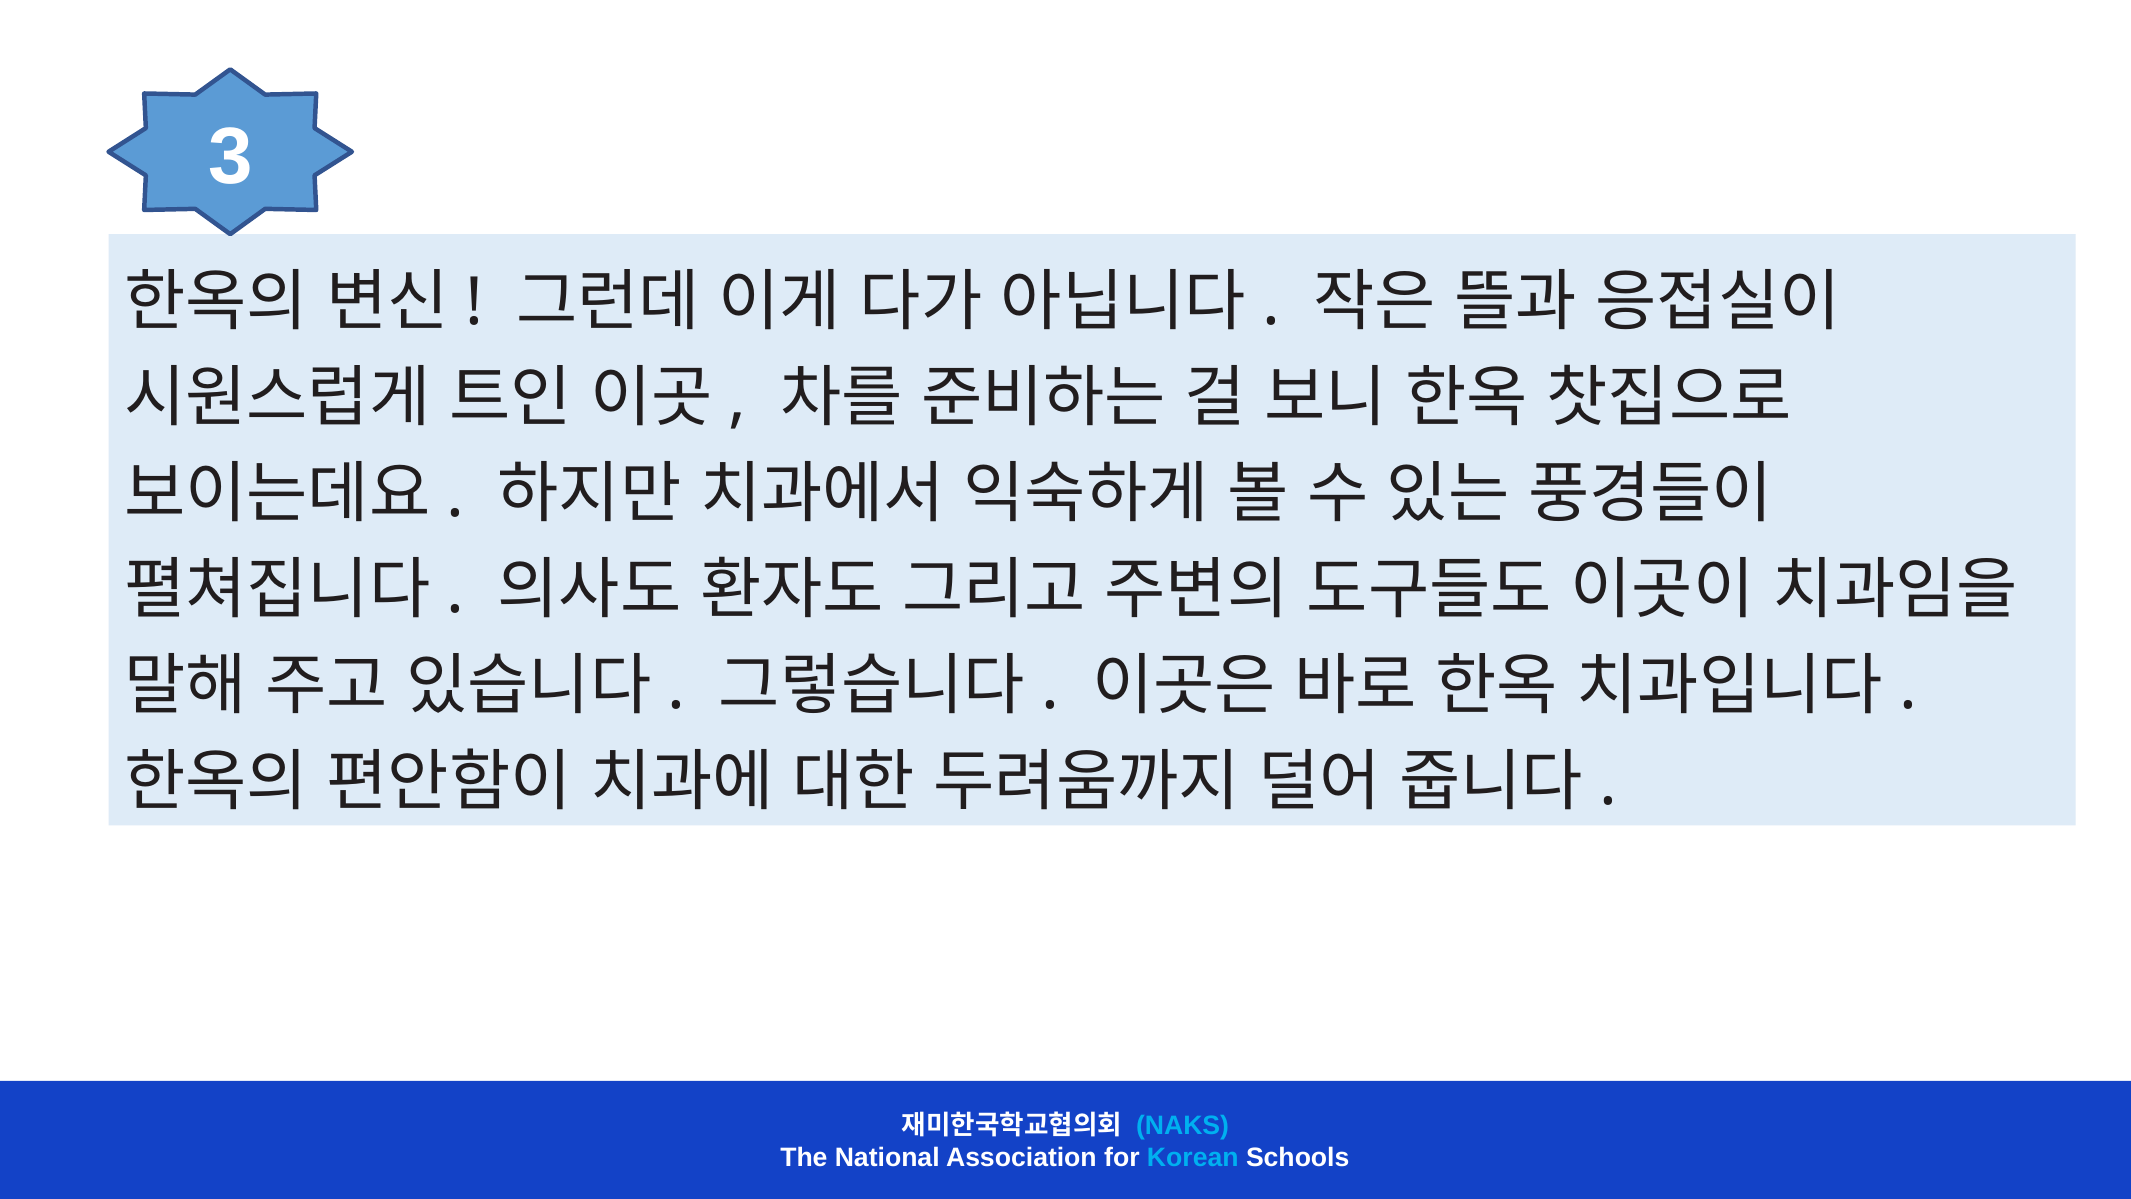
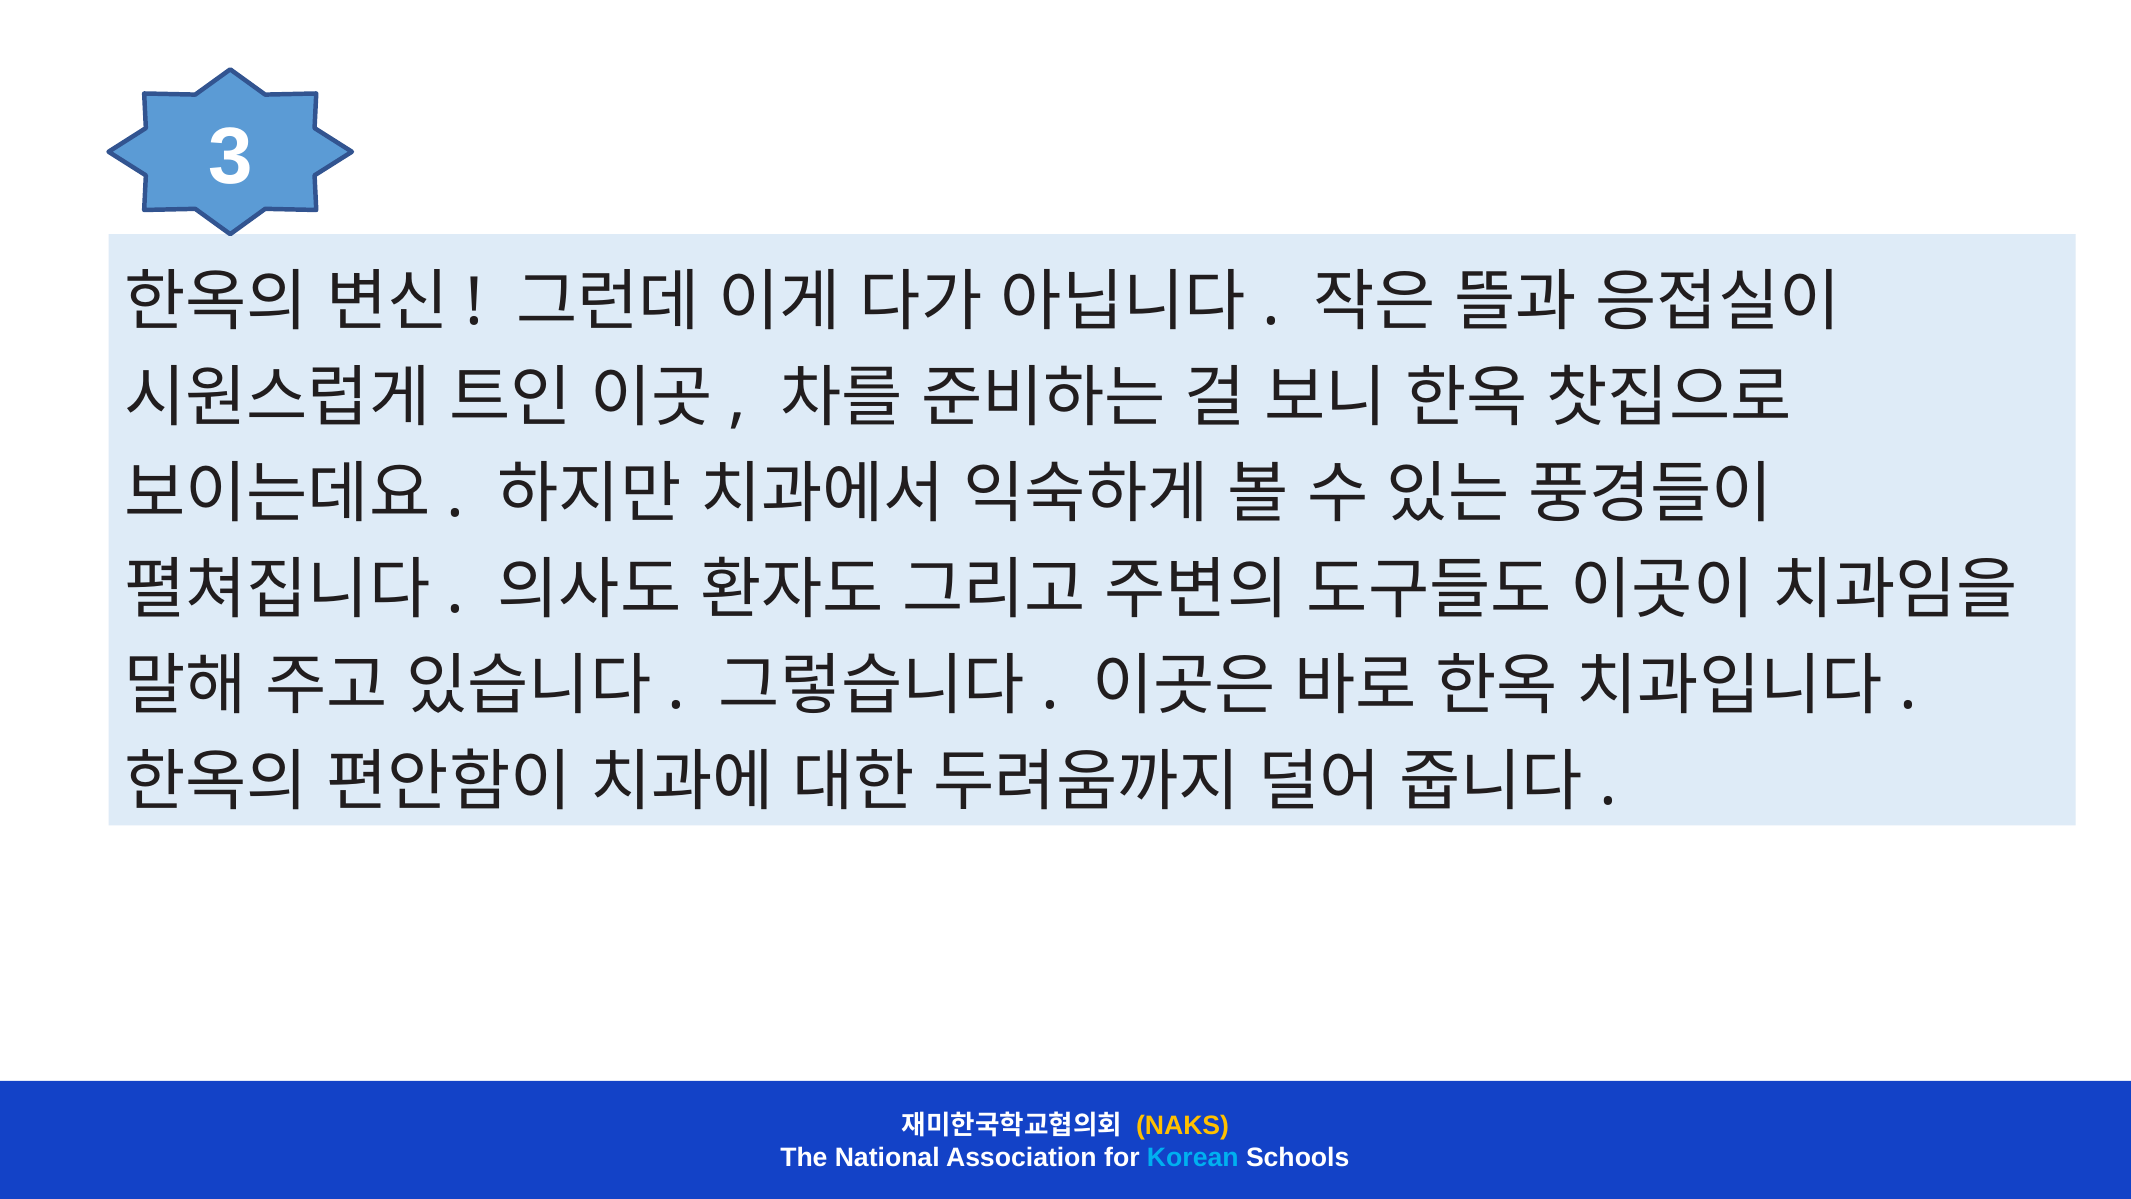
NAKS colour: light blue -> yellow
